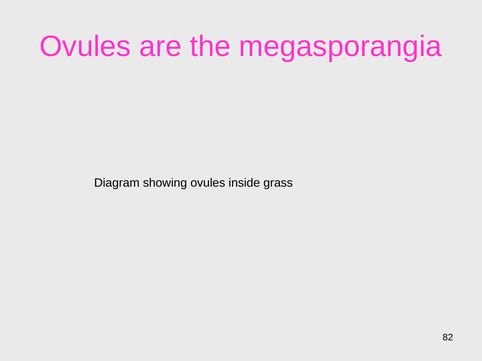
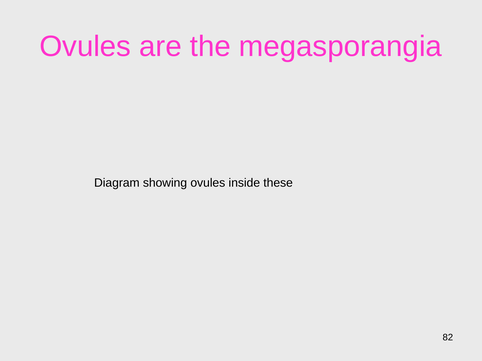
grass: grass -> these
